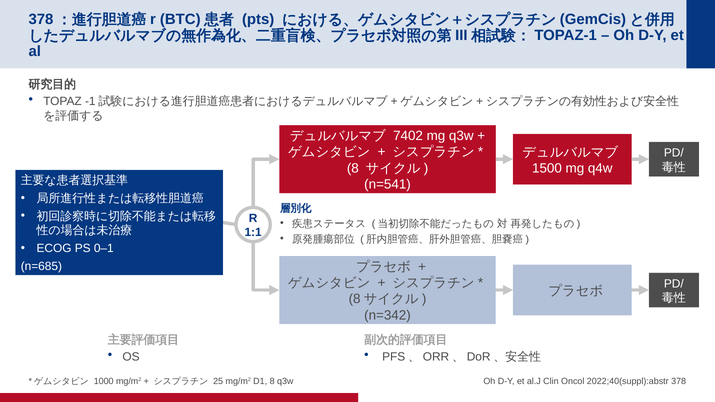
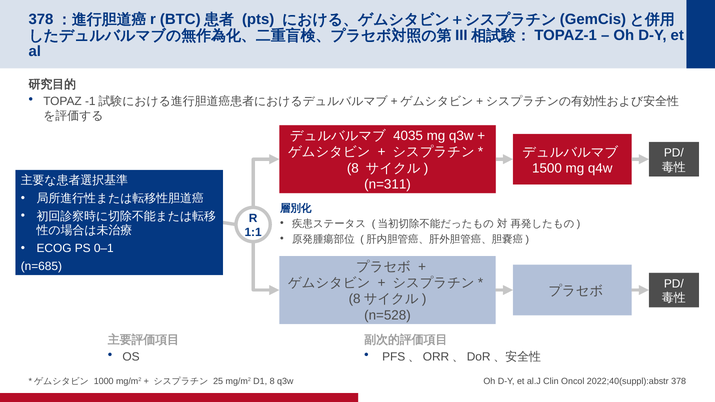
7402: 7402 -> 4035
n=541: n=541 -> n=311
n=342: n=342 -> n=528
